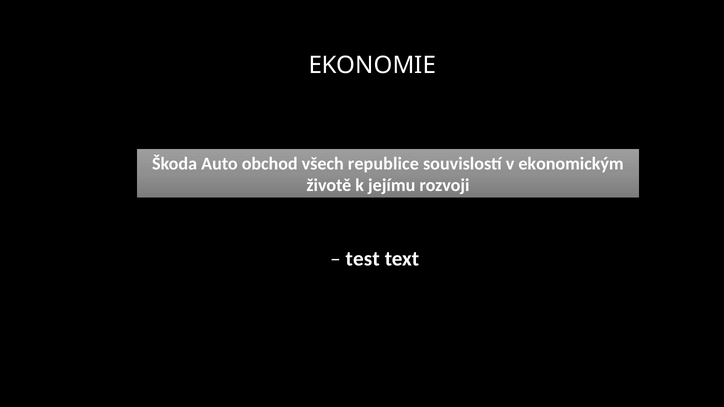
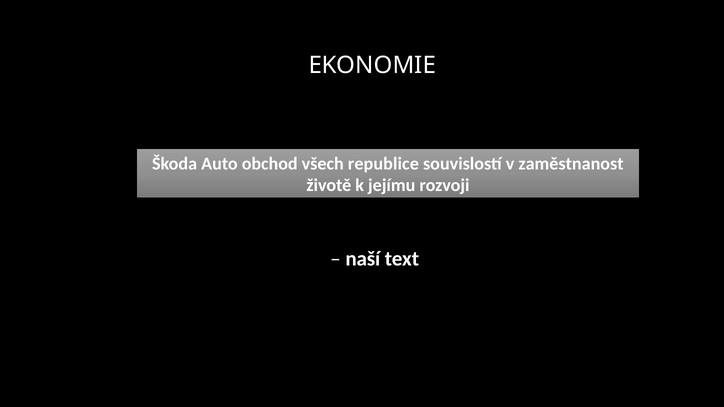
ekonomickým: ekonomickým -> zaměstnanost
test: test -> naší
